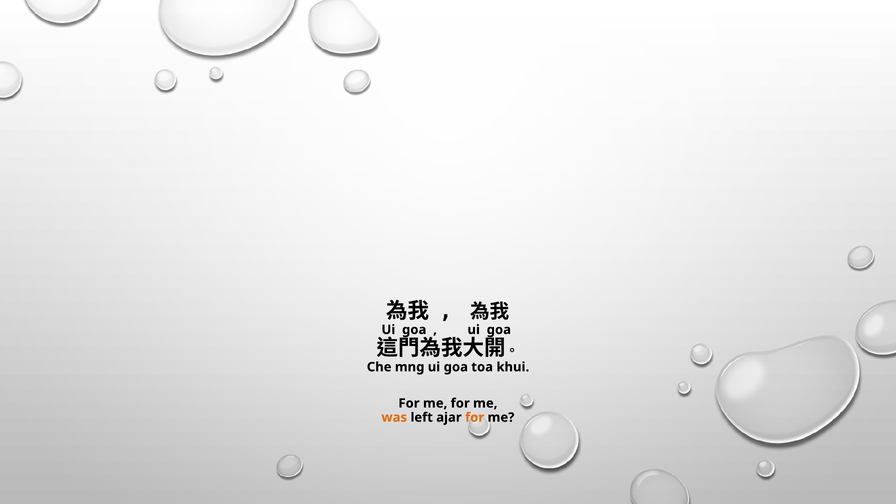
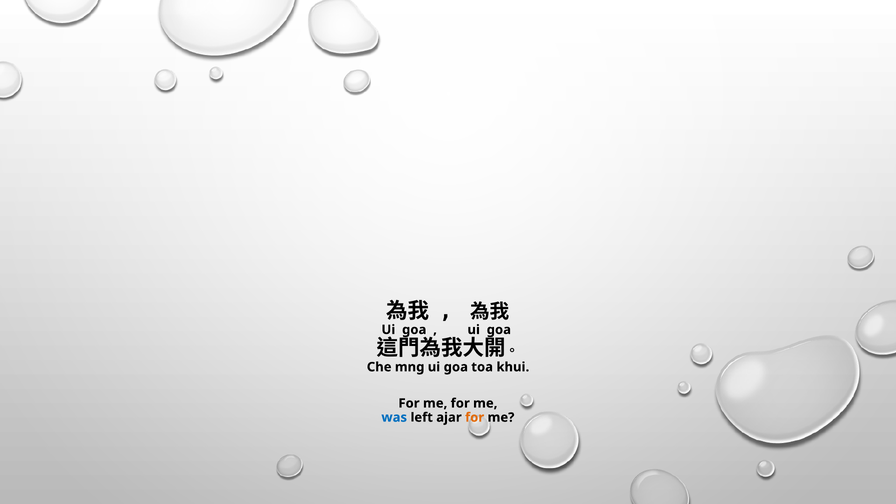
was colour: orange -> blue
